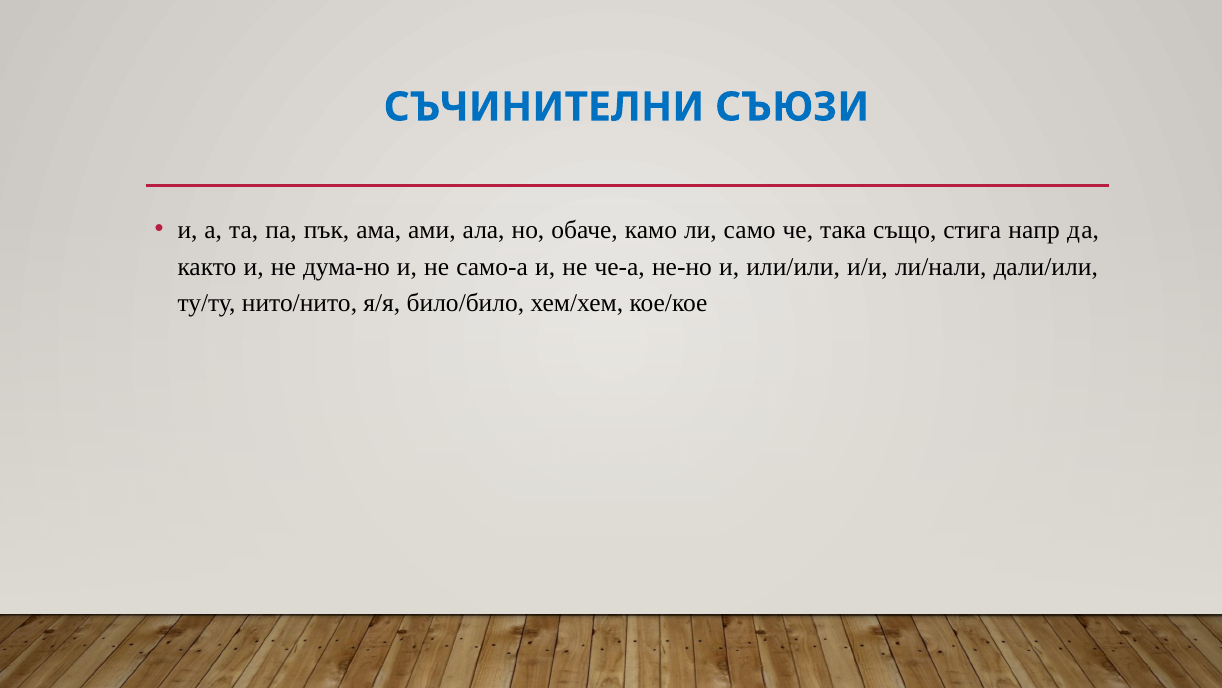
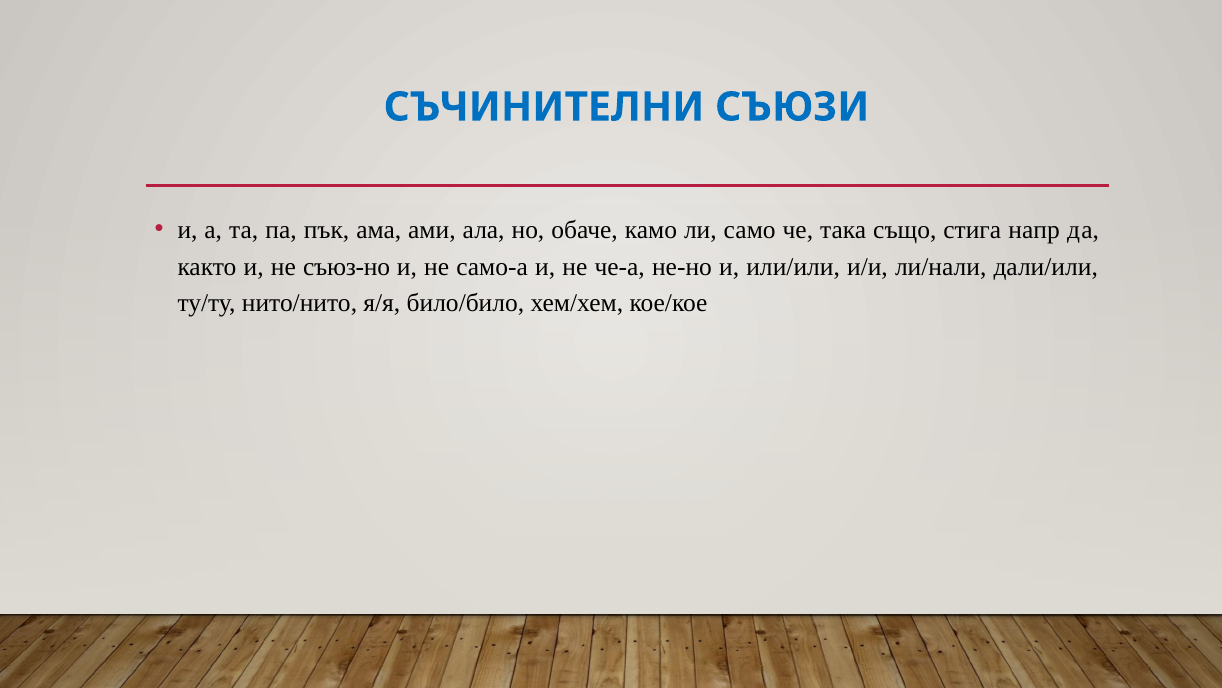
дума-но: дума-но -> съюз-но
